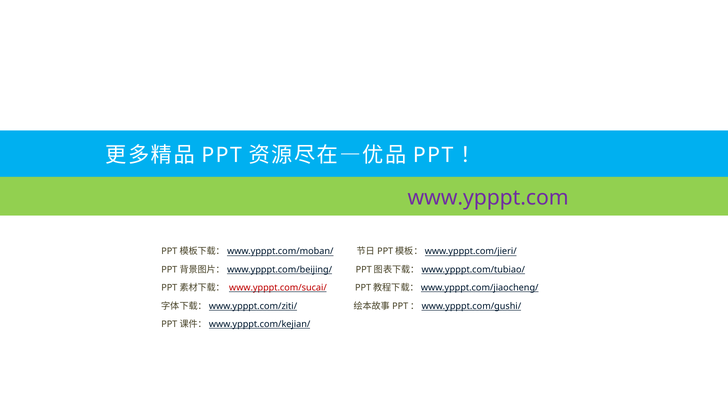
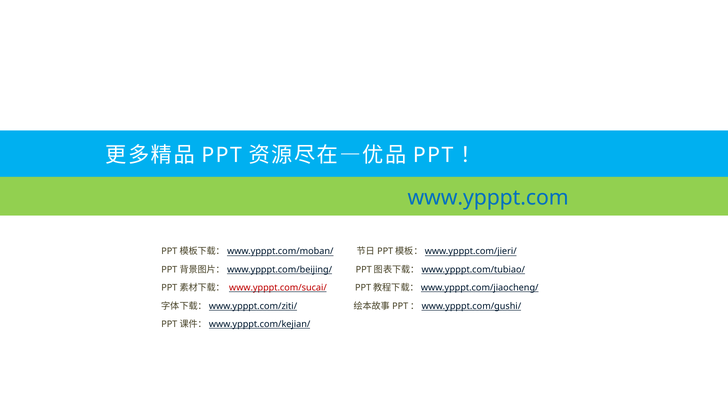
www.ypppt.com colour: purple -> blue
